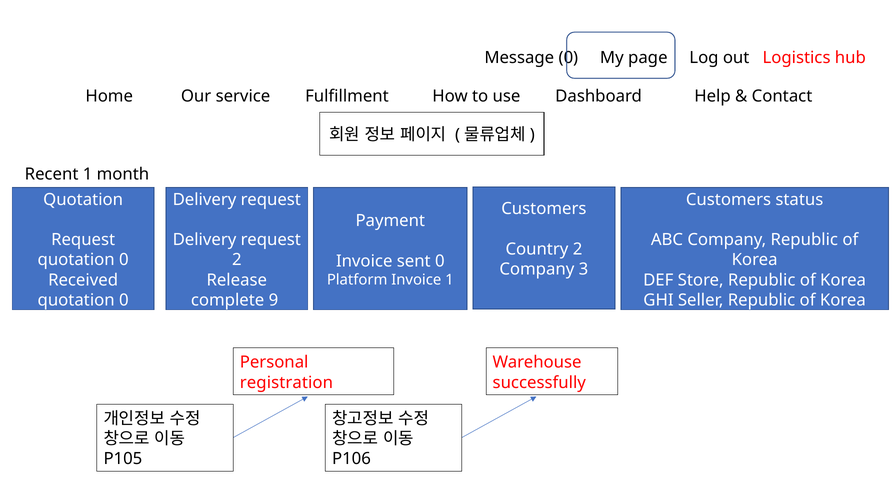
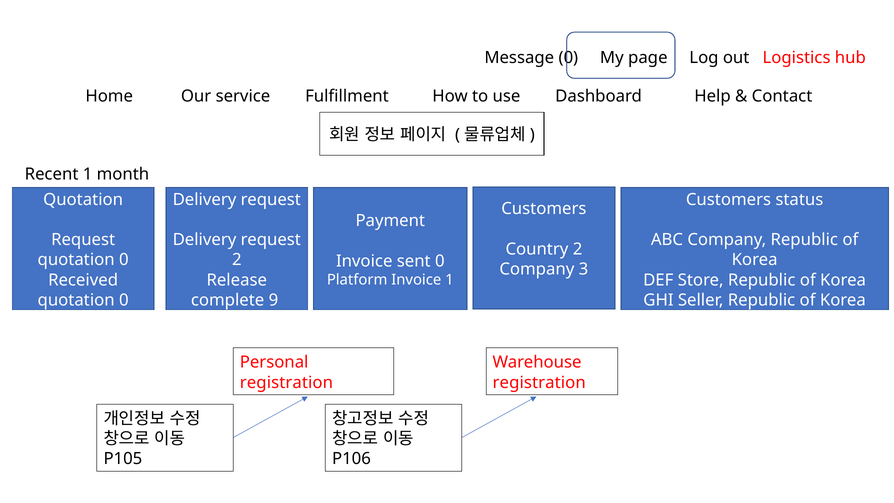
successfully at (539, 382): successfully -> registration
